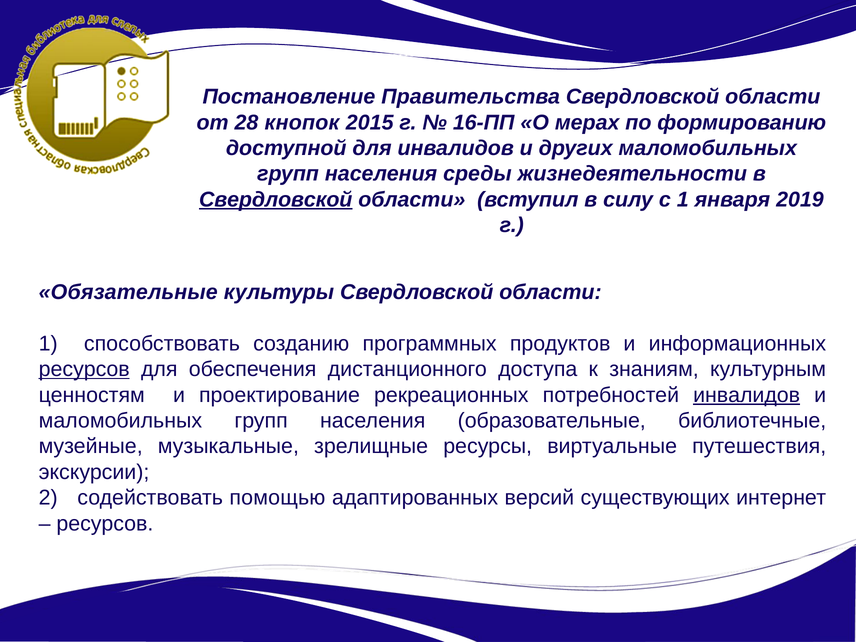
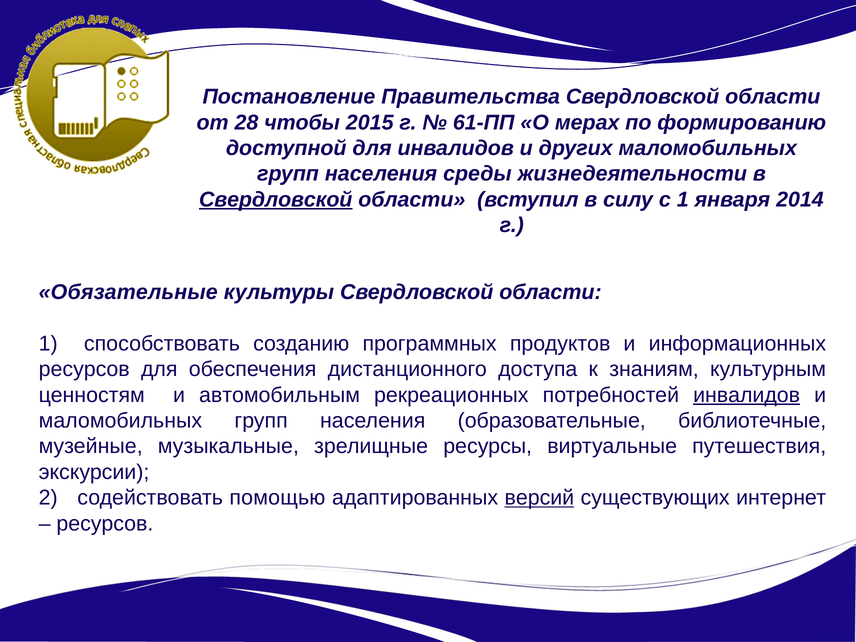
кнопок: кнопок -> чтобы
16-ПП: 16-ПП -> 61-ПП
2019: 2019 -> 2014
ресурсов at (84, 369) underline: present -> none
проектирование: проектирование -> автомобильным
версий underline: none -> present
